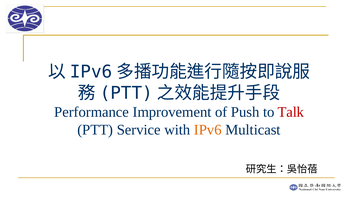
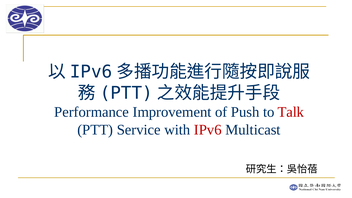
IPv6 at (208, 130) colour: orange -> red
